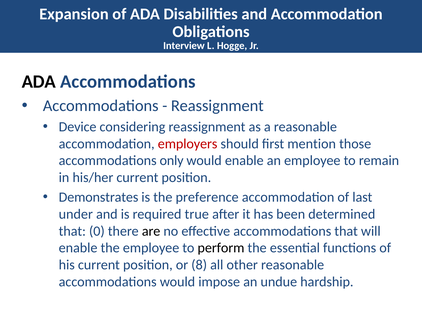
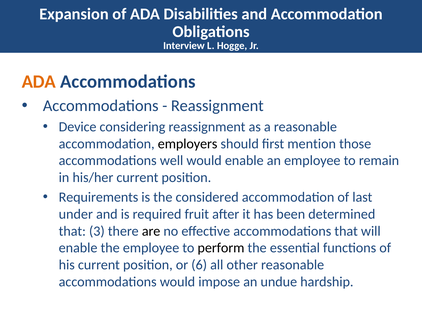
ADA at (39, 82) colour: black -> orange
employers colour: red -> black
only: only -> well
Demonstrates: Demonstrates -> Requirements
preference: preference -> considered
true: true -> fruit
0: 0 -> 3
8: 8 -> 6
